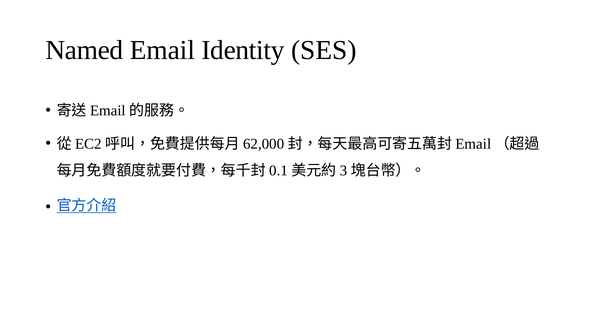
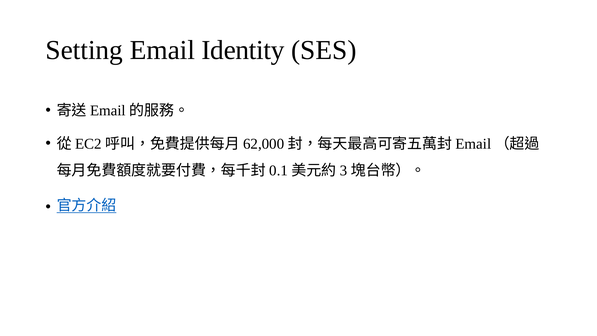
Named: Named -> Setting
